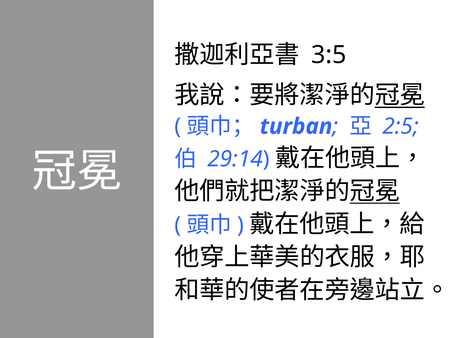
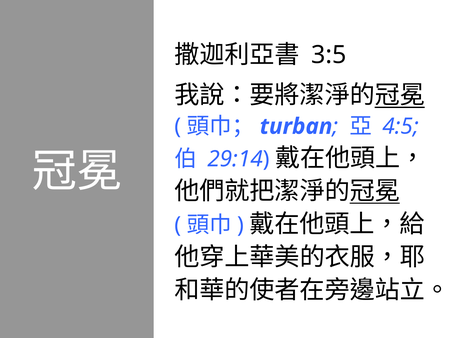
2:5: 2:5 -> 4:5
